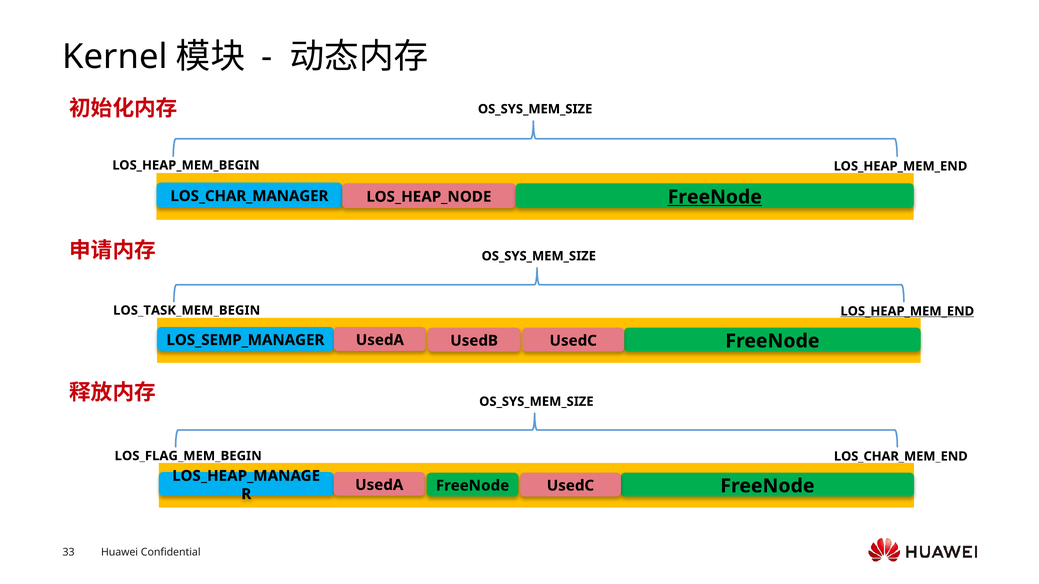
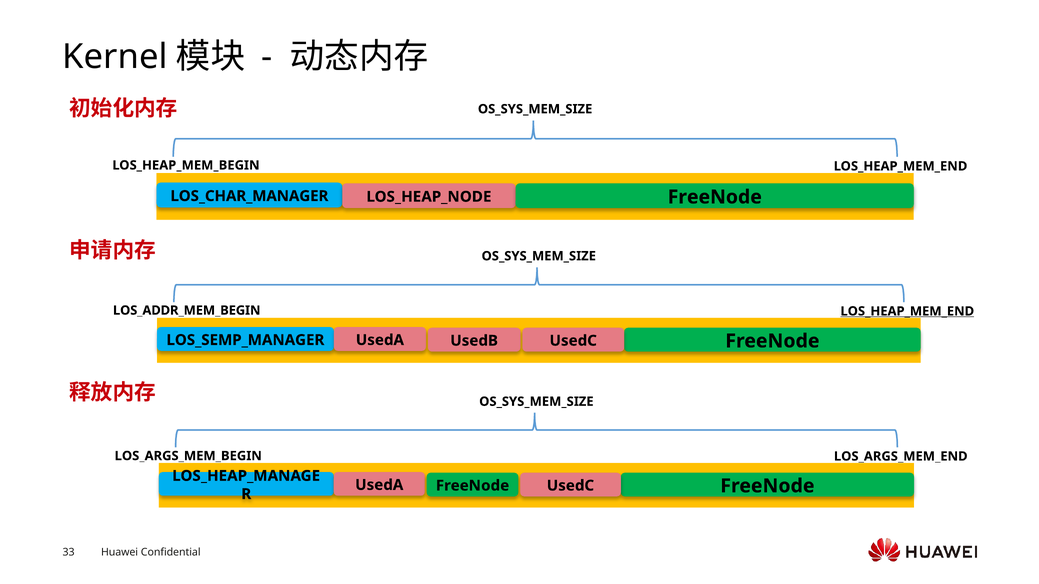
FreeNode at (715, 197) underline: present -> none
LOS_TASK_MEM_BEGIN: LOS_TASK_MEM_BEGIN -> LOS_ADDR_MEM_BEGIN
LOS_FLAG_MEM_BEGIN: LOS_FLAG_MEM_BEGIN -> LOS_ARGS_MEM_BEGIN
LOS_CHAR_MEM_END: LOS_CHAR_MEM_END -> LOS_ARGS_MEM_END
